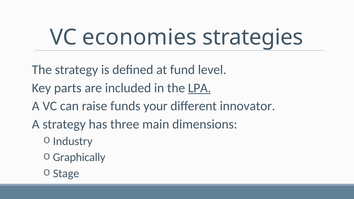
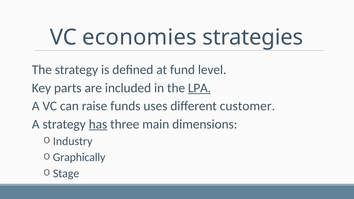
your: your -> uses
innovator: innovator -> customer
has underline: none -> present
